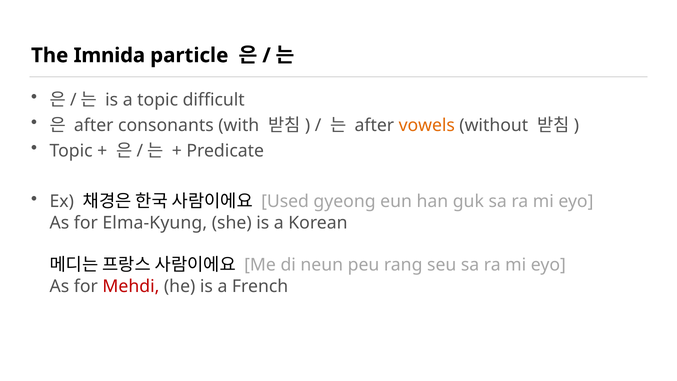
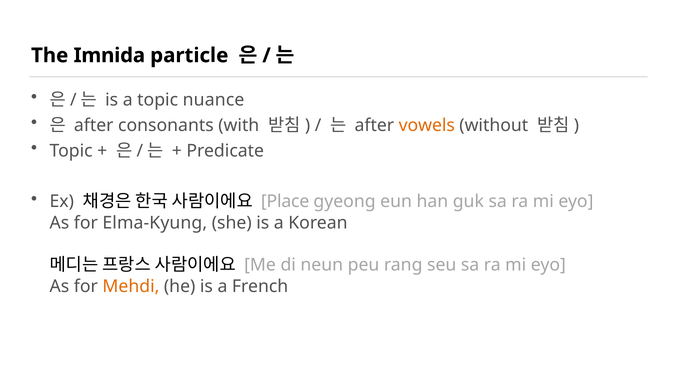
difficult: difficult -> nuance
Used: Used -> Place
Mehdi colour: red -> orange
